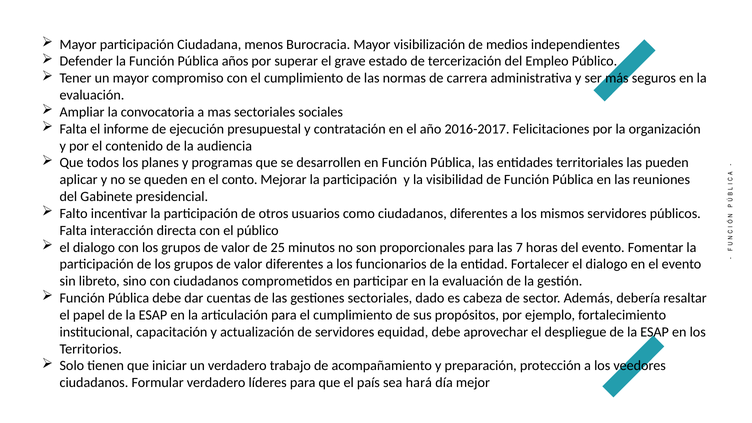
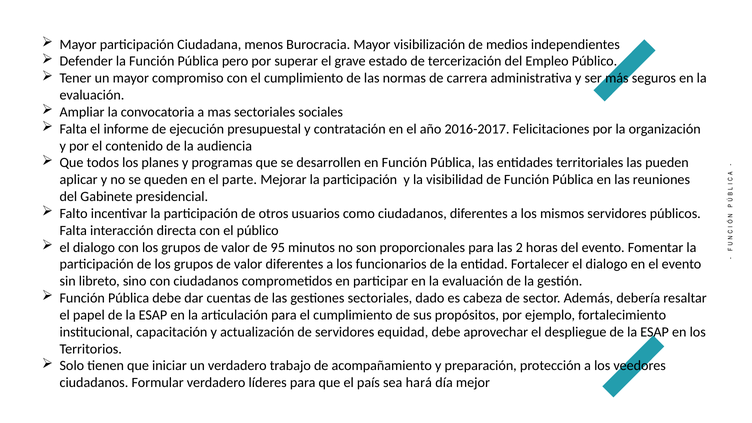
años: años -> pero
conto: conto -> parte
25: 25 -> 95
7: 7 -> 2
